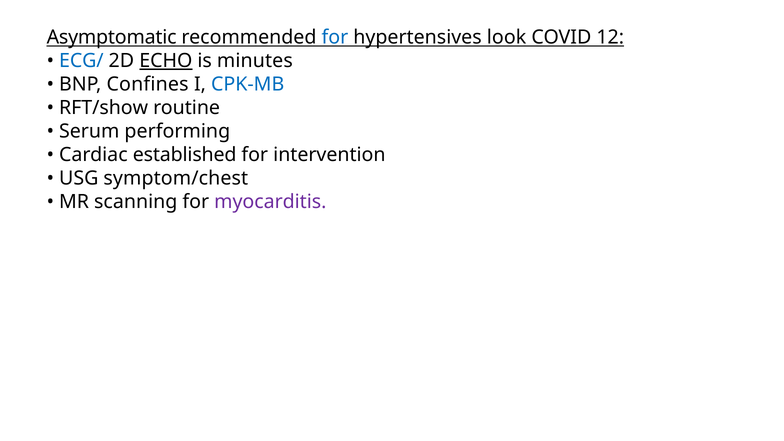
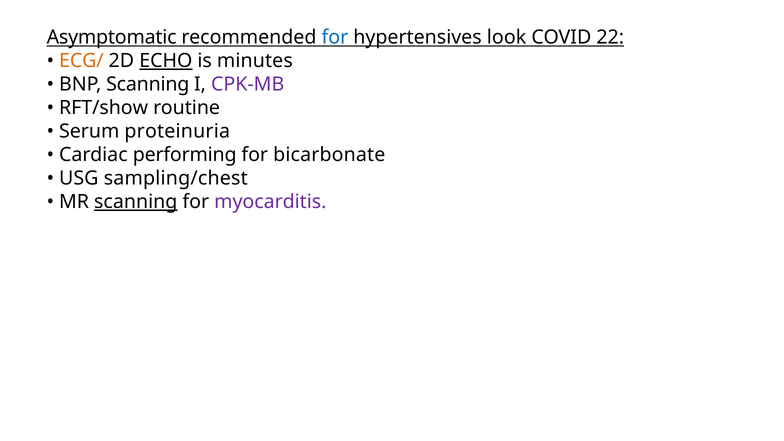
12: 12 -> 22
ECG/ colour: blue -> orange
BNP Confines: Confines -> Scanning
CPK-MB colour: blue -> purple
performing: performing -> proteinuria
established: established -> performing
intervention: intervention -> bicarbonate
symptom/chest: symptom/chest -> sampling/chest
scanning at (136, 202) underline: none -> present
